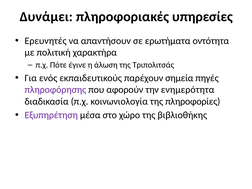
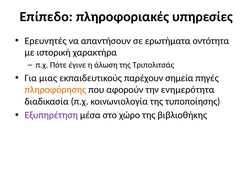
Δυνάμει: Δυνάμει -> Επίπεδο
πολιτική: πολιτική -> ιστορική
ενός: ενός -> μιας
πληροφόρησης colour: purple -> orange
πληροφορίες: πληροφορίες -> τυποποίησης
